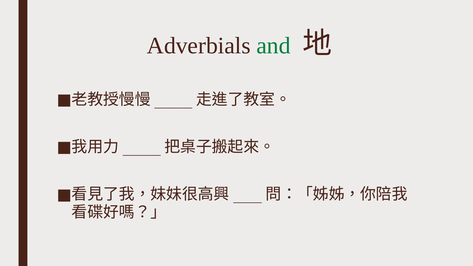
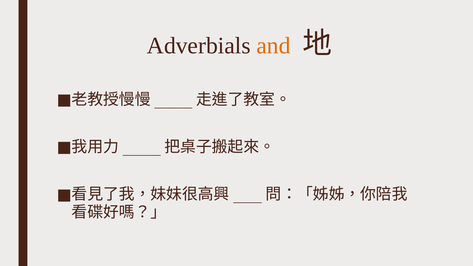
and colour: green -> orange
